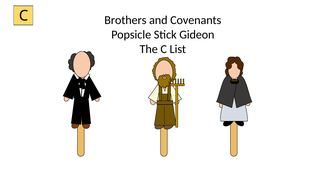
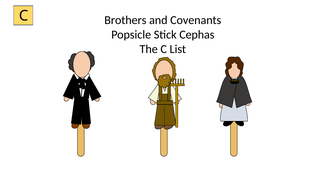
Gideon: Gideon -> Cephas
